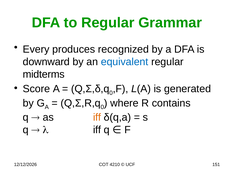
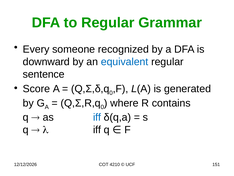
produces: produces -> someone
midterms: midterms -> sentence
iff at (97, 117) colour: orange -> blue
